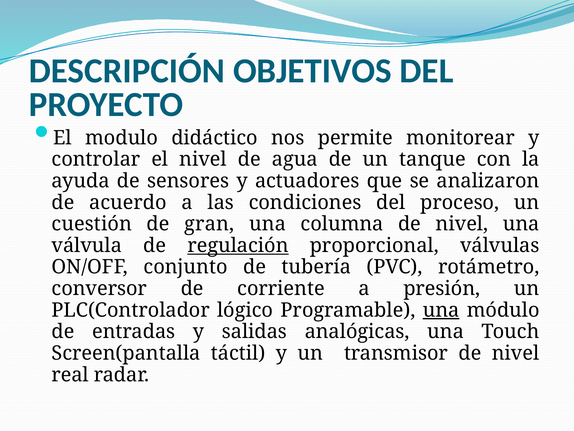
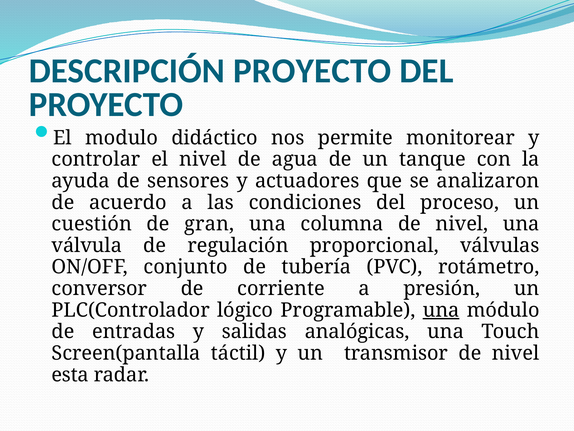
DESCRIPCIÓN OBJETIVOS: OBJETIVOS -> PROYECTO
regulación underline: present -> none
real: real -> esta
